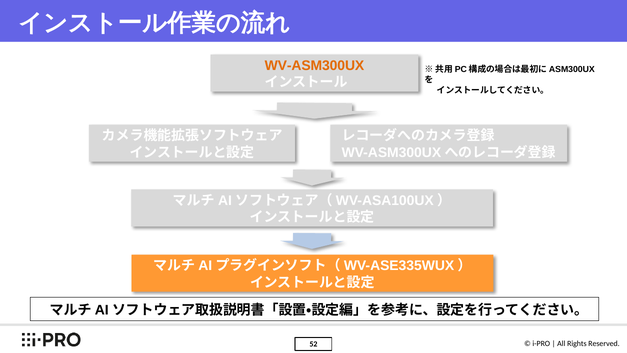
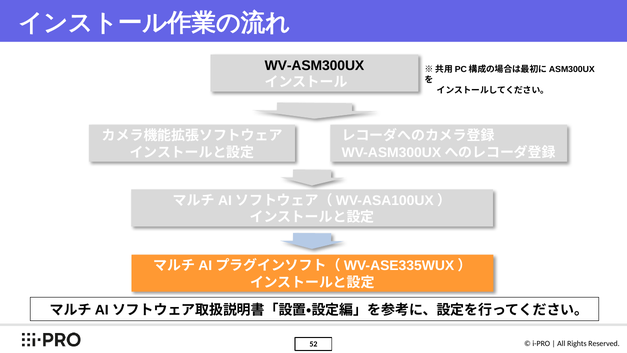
WV-ASM300UX colour: orange -> black
